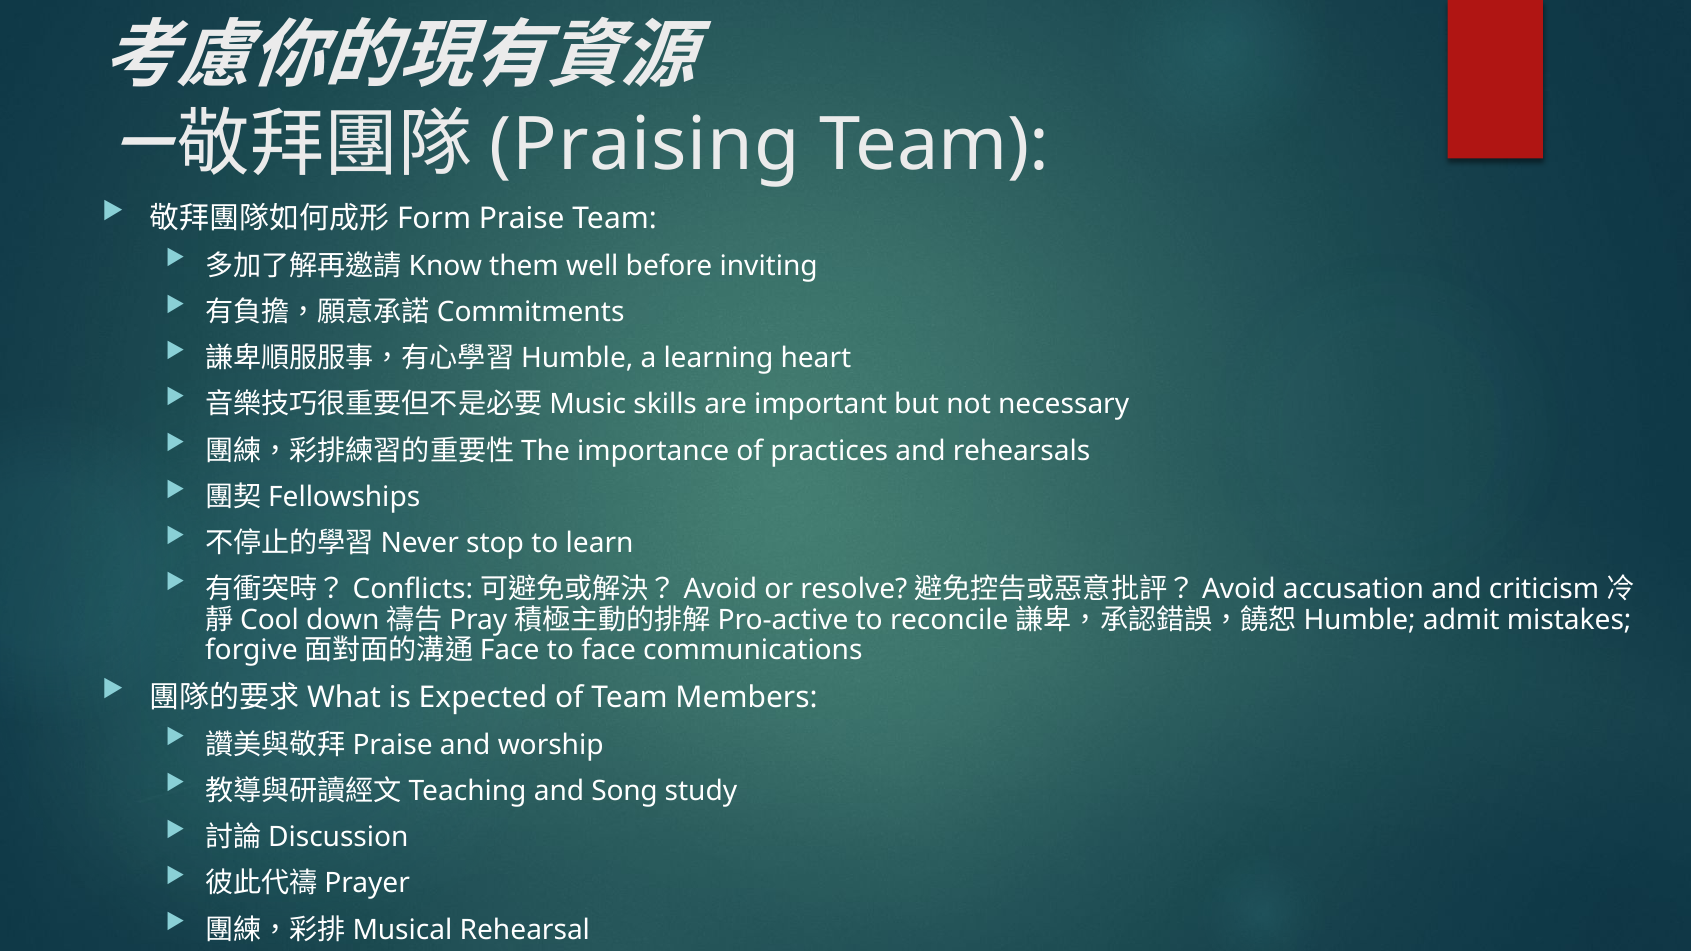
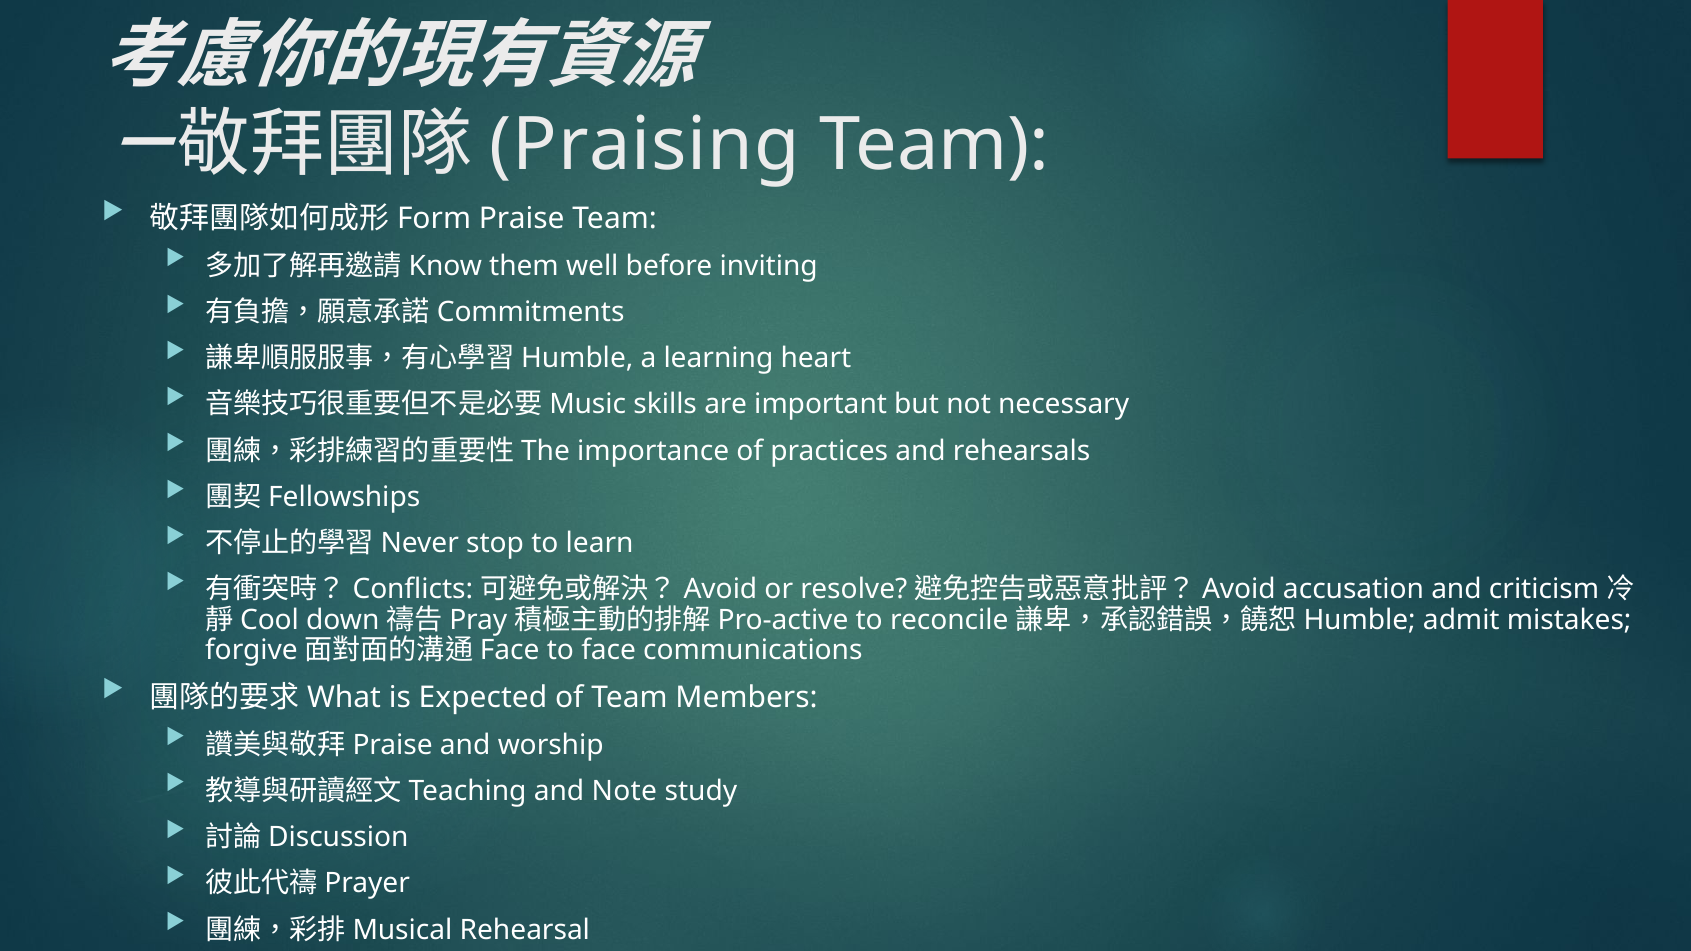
Song: Song -> Note
